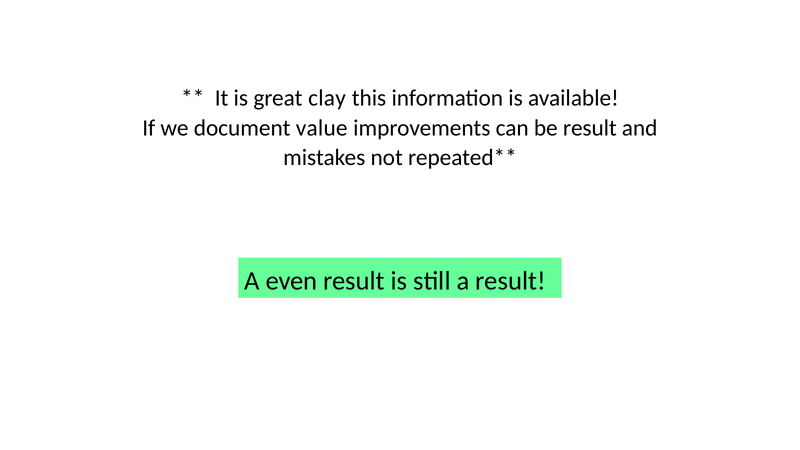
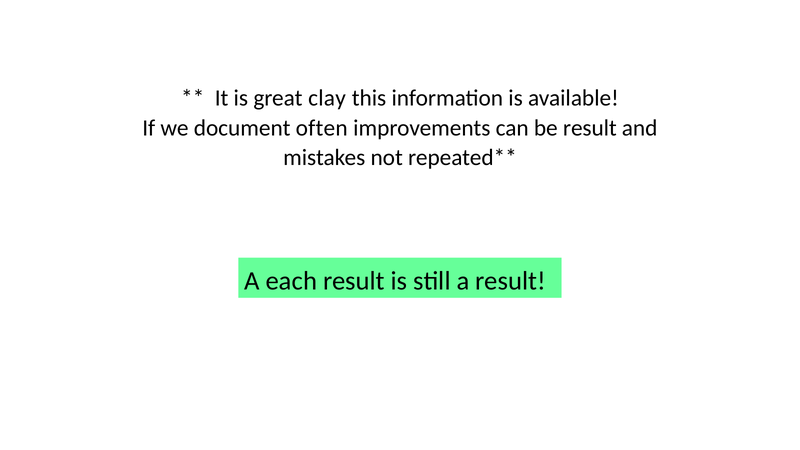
value: value -> often
even: even -> each
